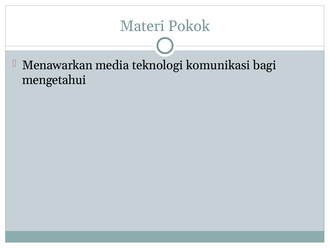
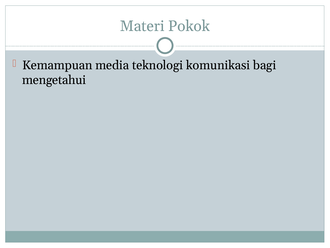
Menawarkan: Menawarkan -> Kemampuan
